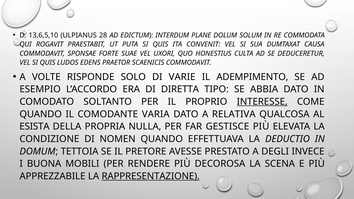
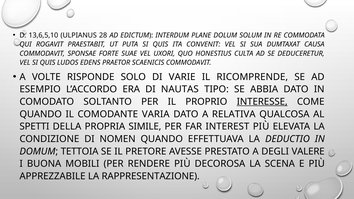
ADEMPIMENTO: ADEMPIMENTO -> RICOMPRENDE
DIRETTA: DIRETTA -> NAUTAS
ESISTA: ESISTA -> SPETTI
NULLA: NULLA -> SIMILE
GESTISCE: GESTISCE -> INTEREST
INVECE: INVECE -> VALERE
RAPPRESENTAZIONE underline: present -> none
